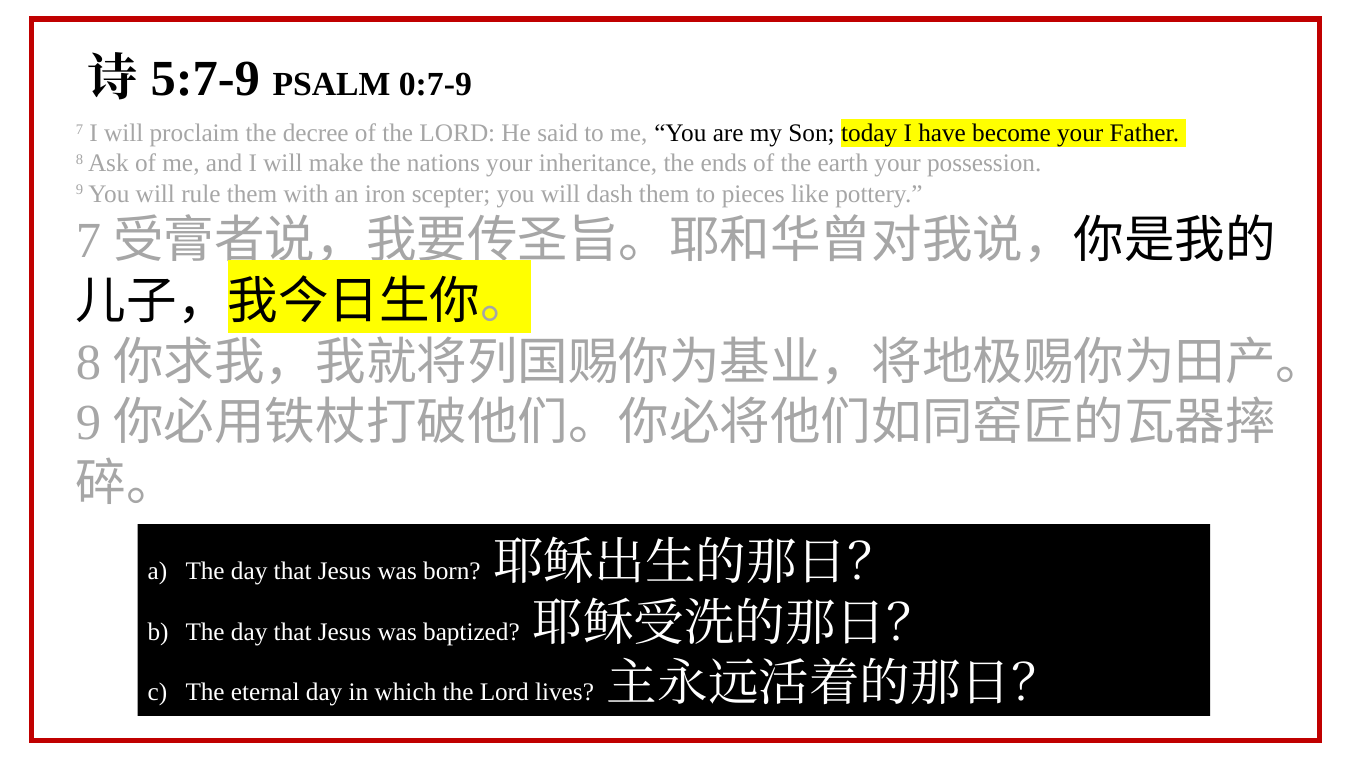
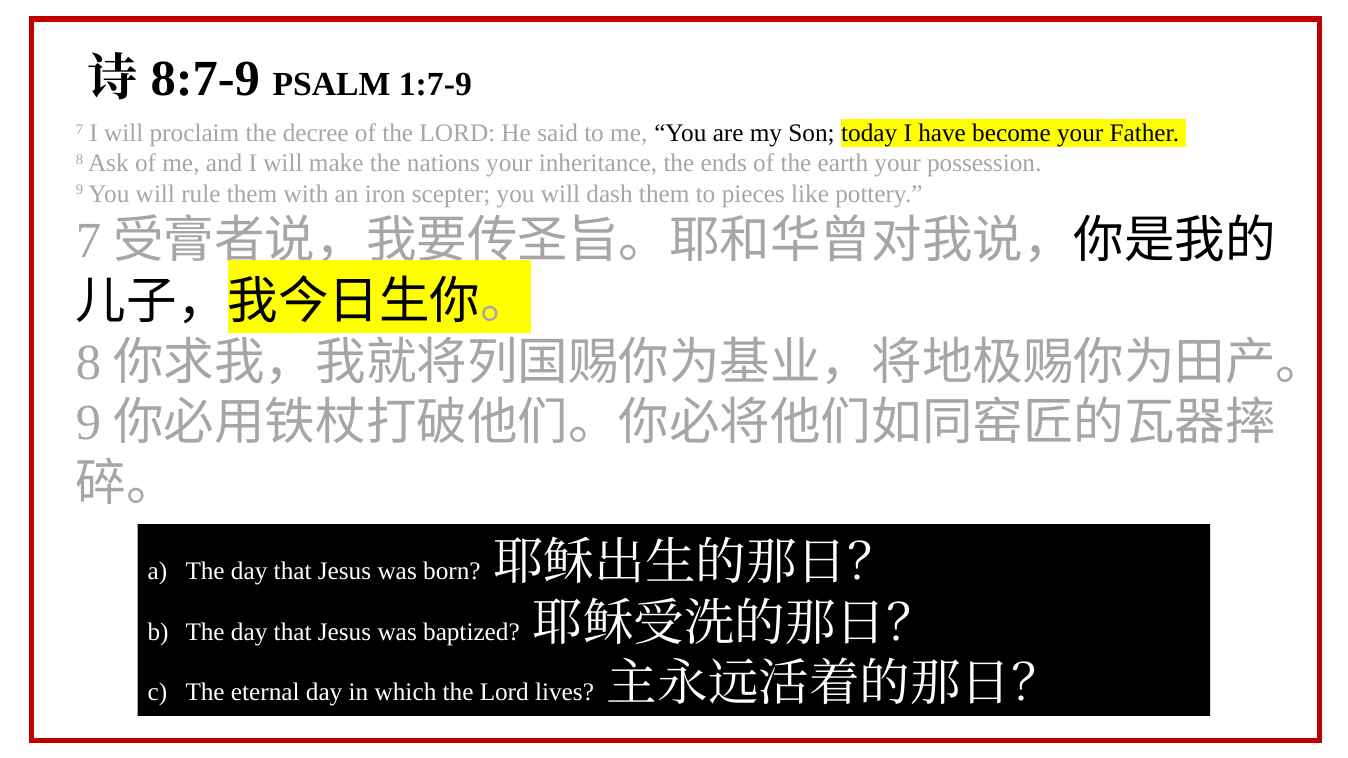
5:7-9: 5:7-9 -> 8:7-9
0:7-9: 0:7-9 -> 1:7-9
